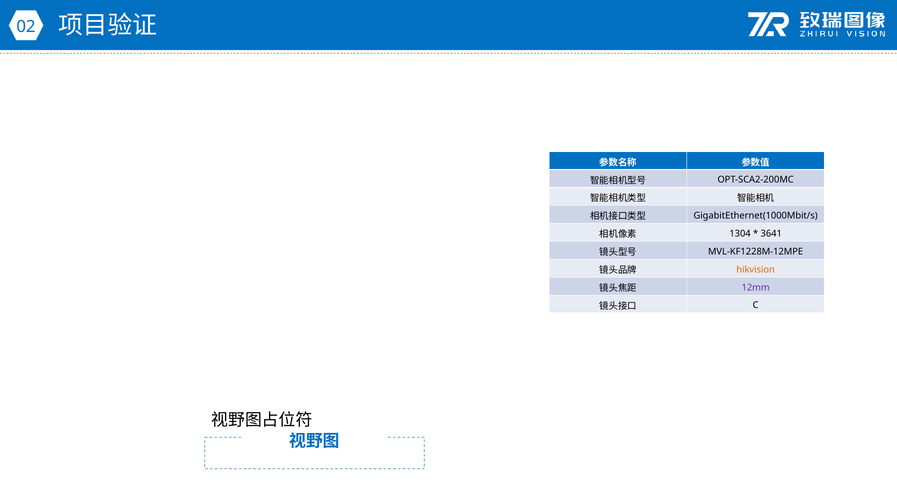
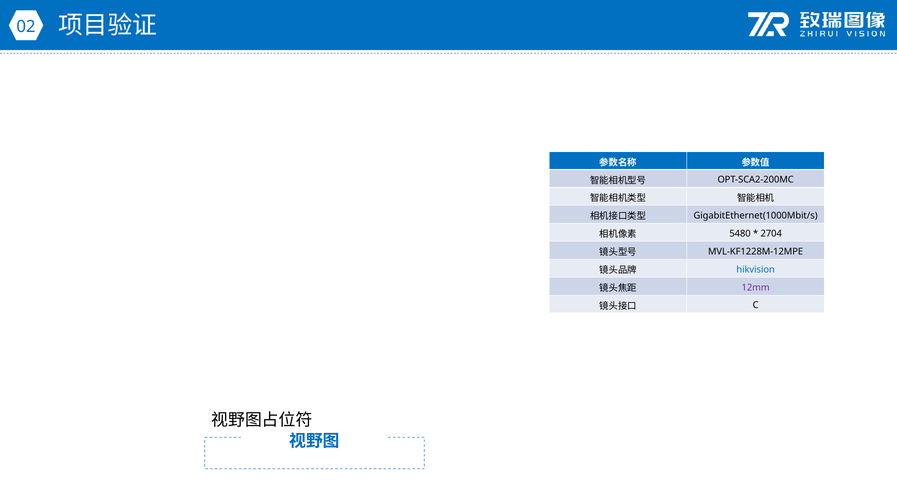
1304: 1304 -> 5480
3641: 3641 -> 2704
hikvision colour: orange -> blue
